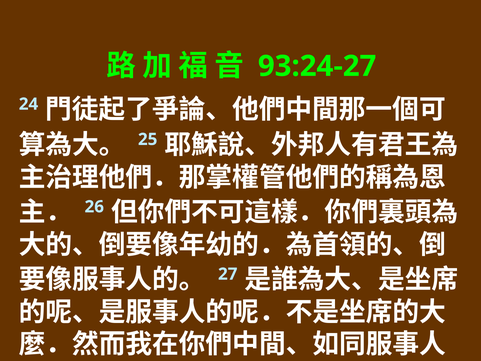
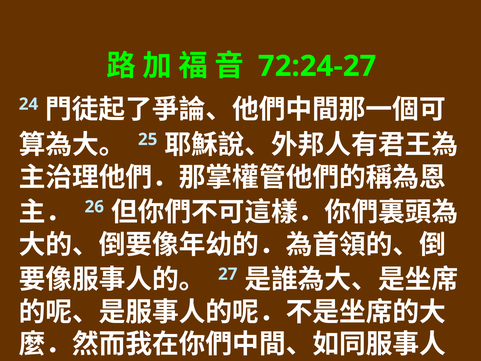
93:24-27: 93:24-27 -> 72:24-27
